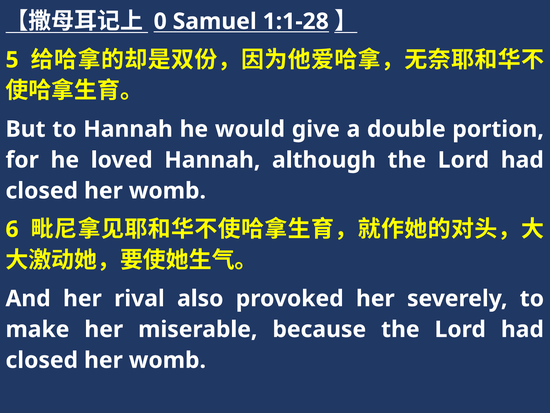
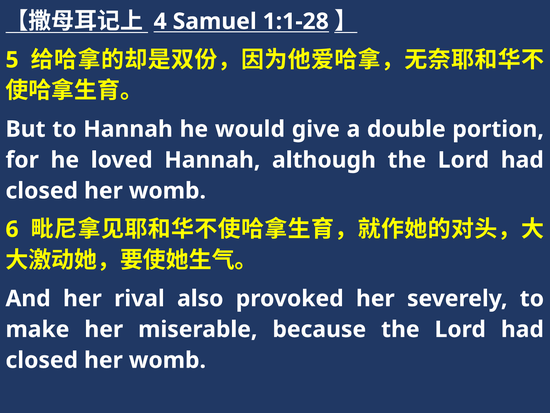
0: 0 -> 4
